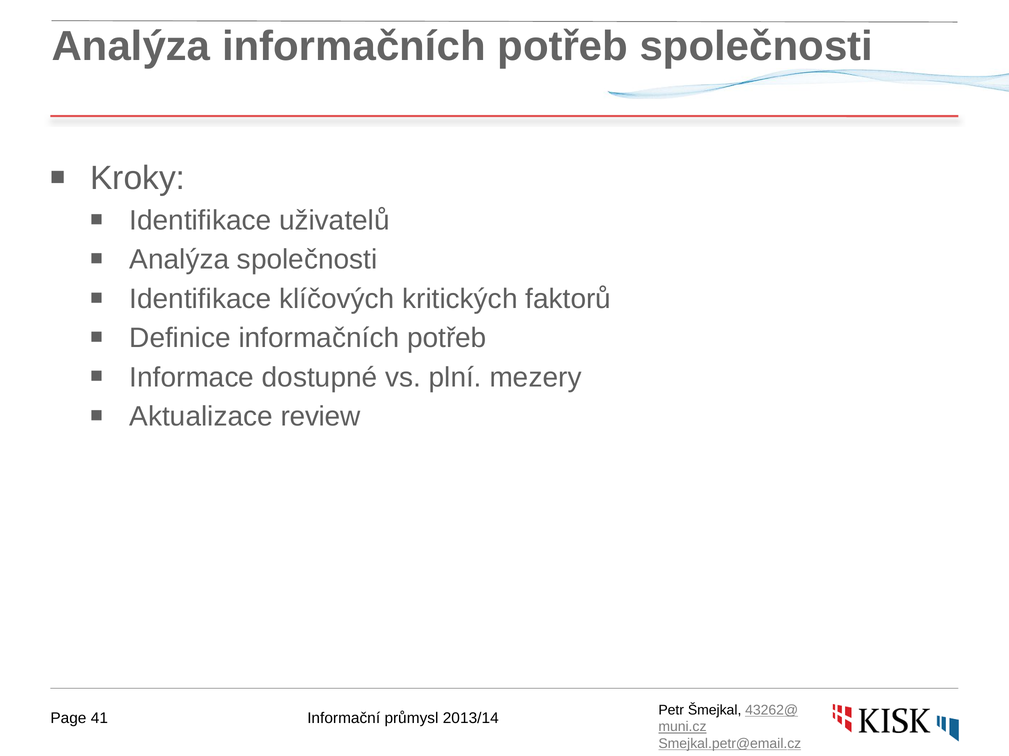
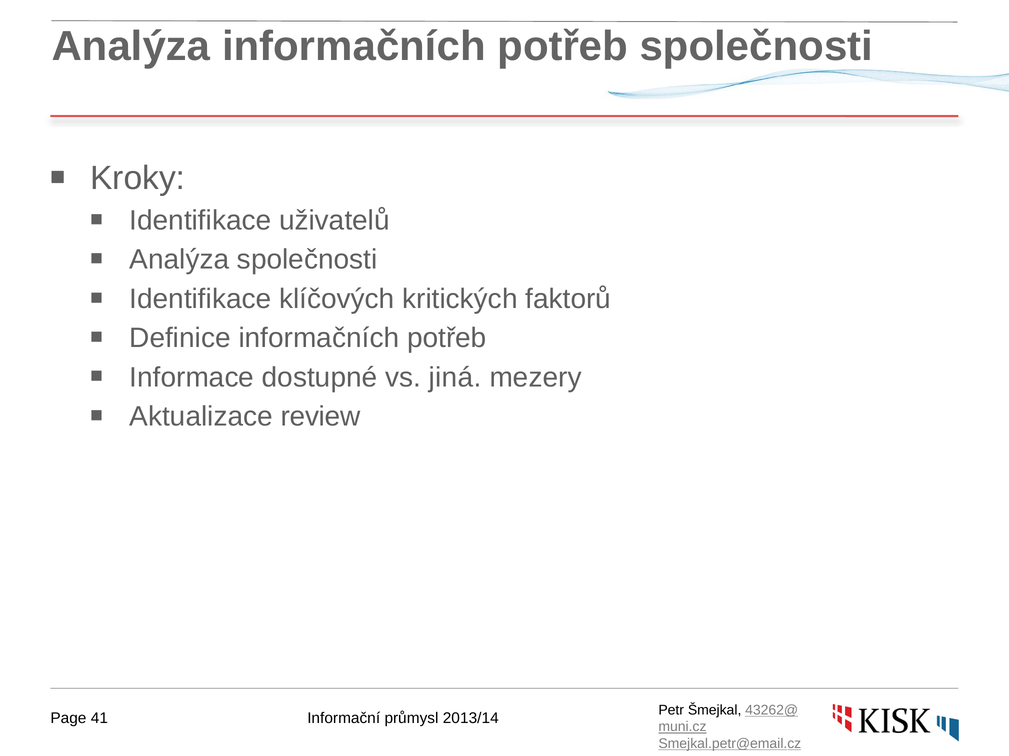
plní: plní -> jiná
